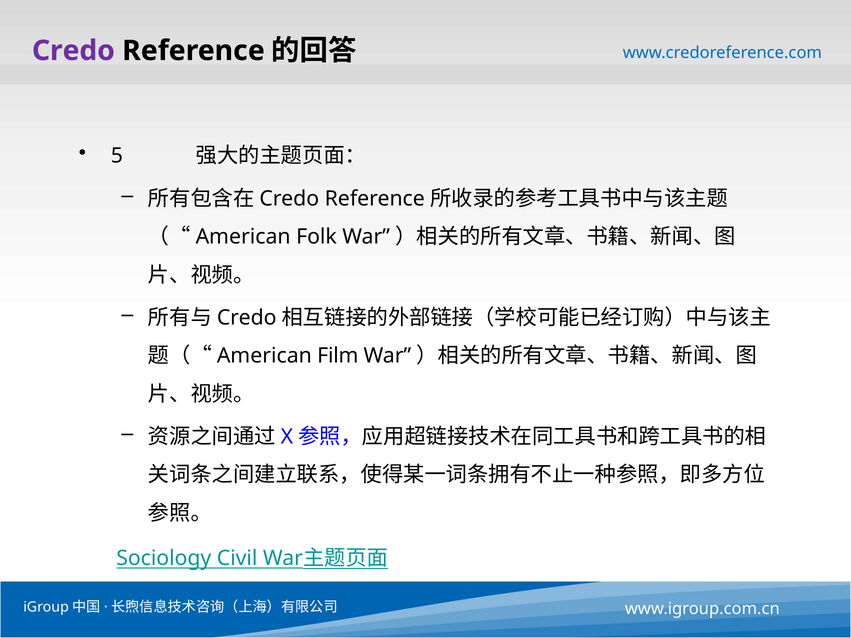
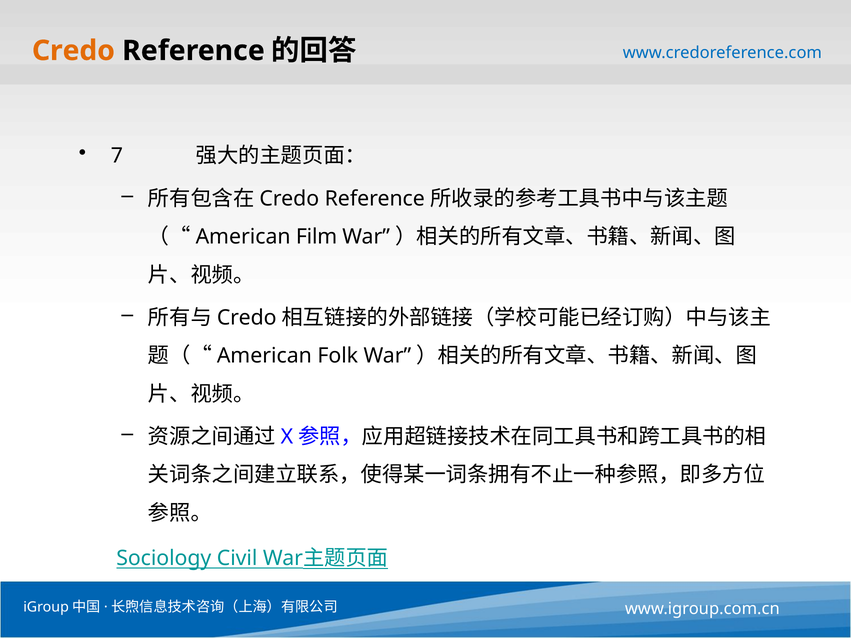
Credo colour: purple -> orange
5: 5 -> 7
Folk: Folk -> Film
Film: Film -> Folk
